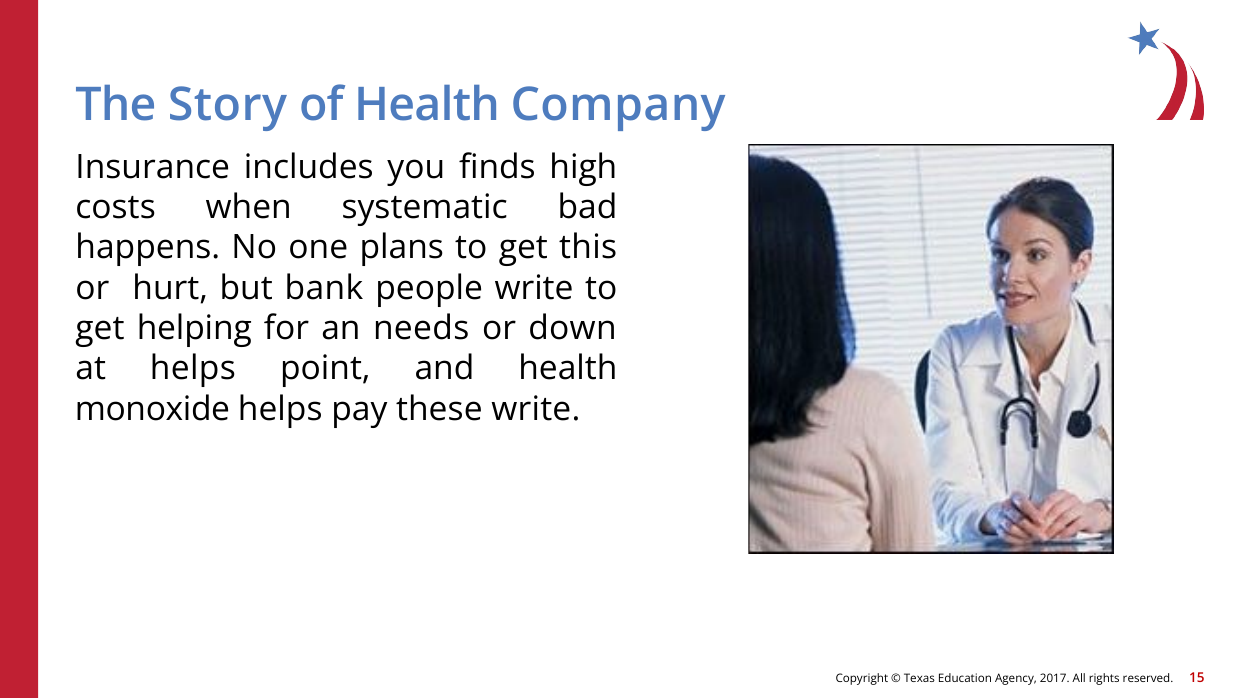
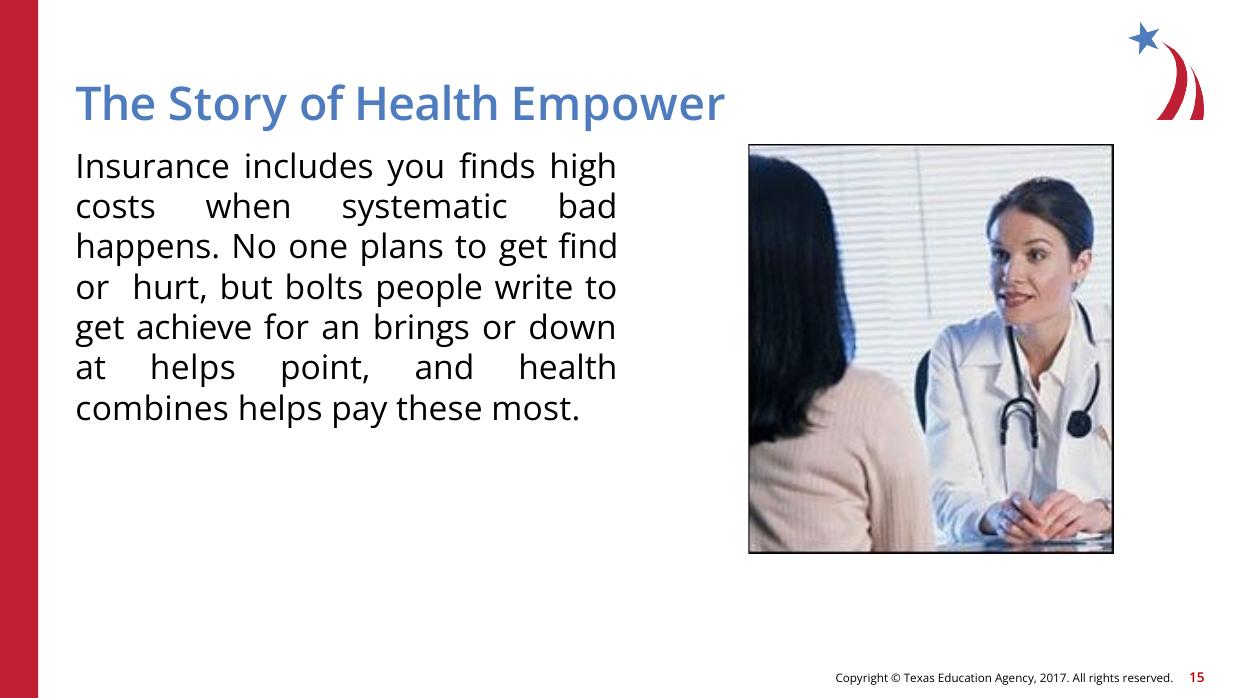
Company: Company -> Empower
this: this -> find
bank: bank -> bolts
helping: helping -> achieve
needs: needs -> brings
monoxide: monoxide -> combines
these write: write -> most
